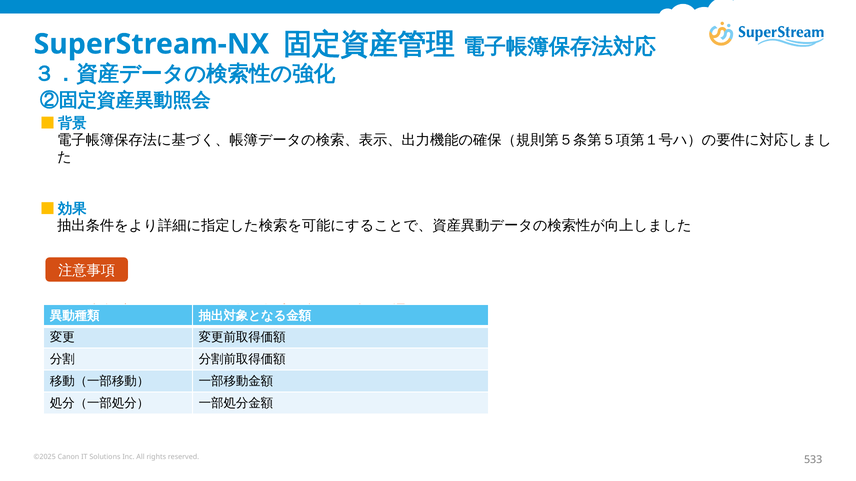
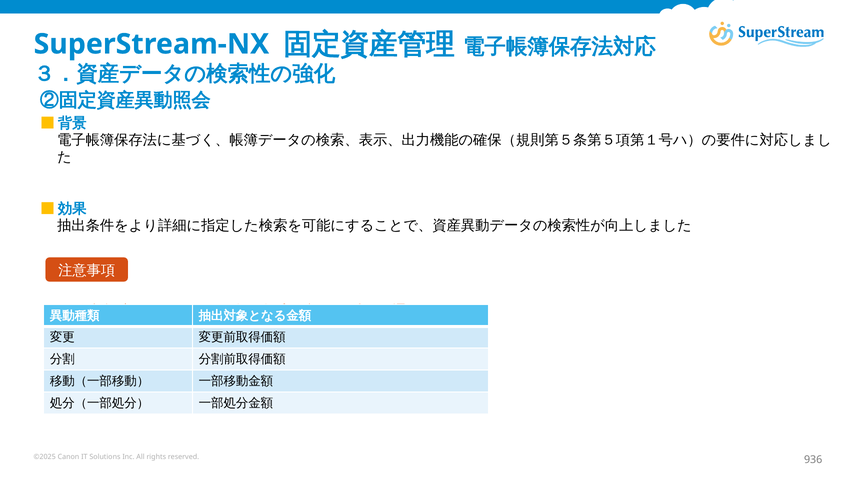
533: 533 -> 936
